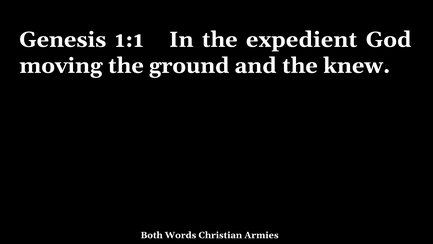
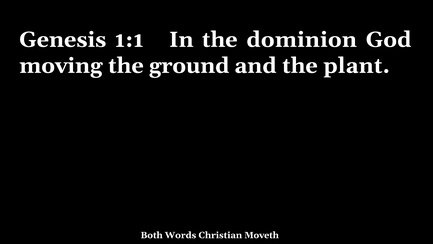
expedient: expedient -> dominion
knew: knew -> plant
Armies: Armies -> Moveth
